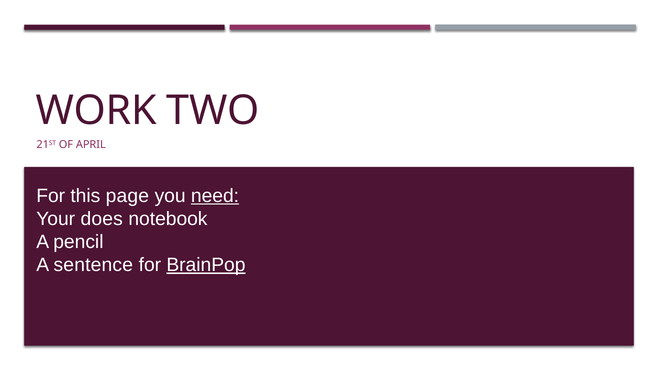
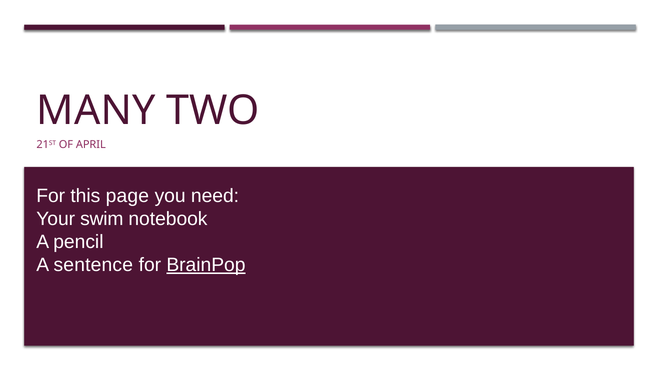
WORK: WORK -> MANY
need underline: present -> none
does: does -> swim
